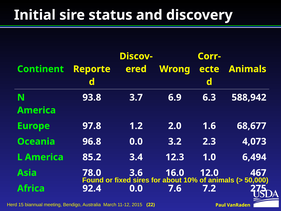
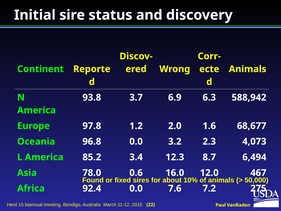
1.0: 1.0 -> 8.7
3.6: 3.6 -> 0.6
